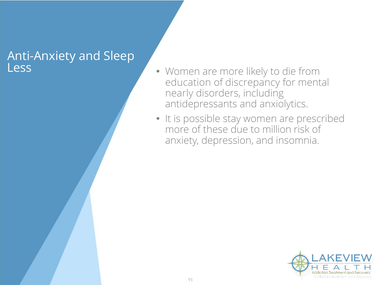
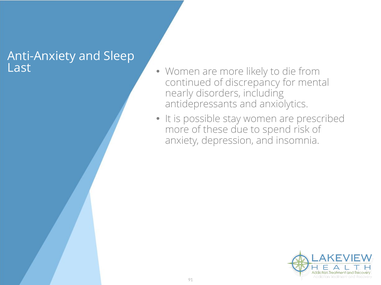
Less: Less -> Last
education: education -> continued
million: million -> spend
